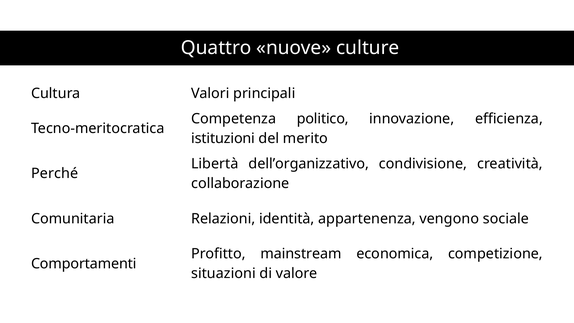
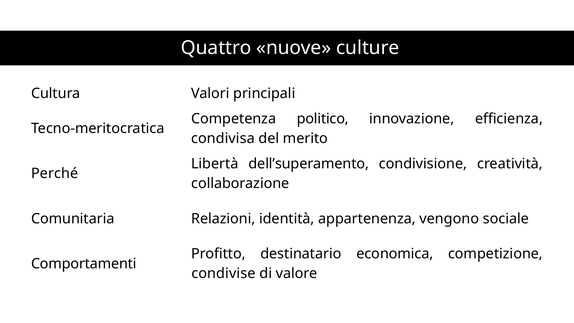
istituzioni: istituzioni -> condivisa
dell’organizzativo: dell’organizzativo -> dell’superamento
mainstream: mainstream -> destinatario
situazioni: situazioni -> condivise
